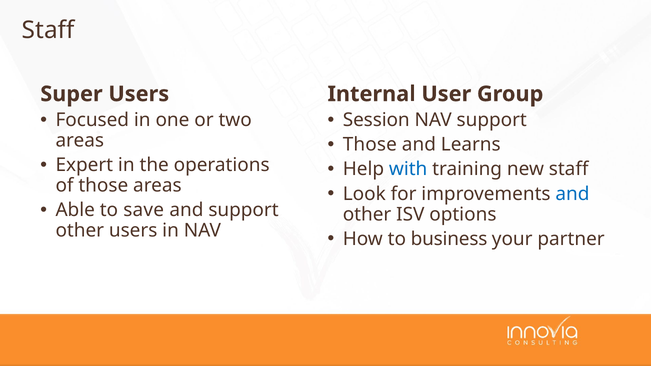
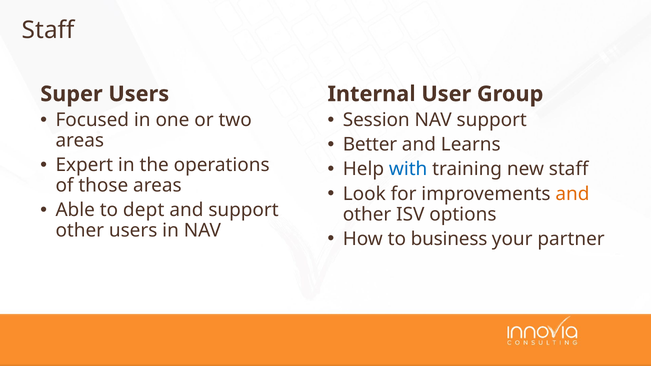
Those at (370, 145): Those -> Better
and at (573, 194) colour: blue -> orange
save: save -> dept
